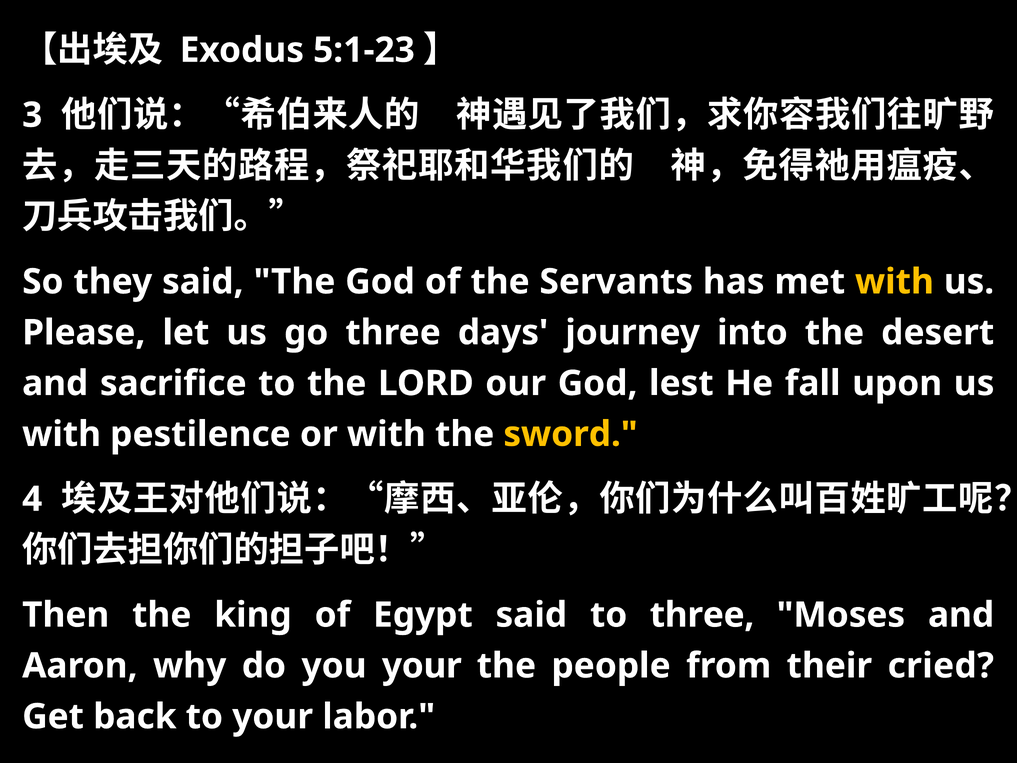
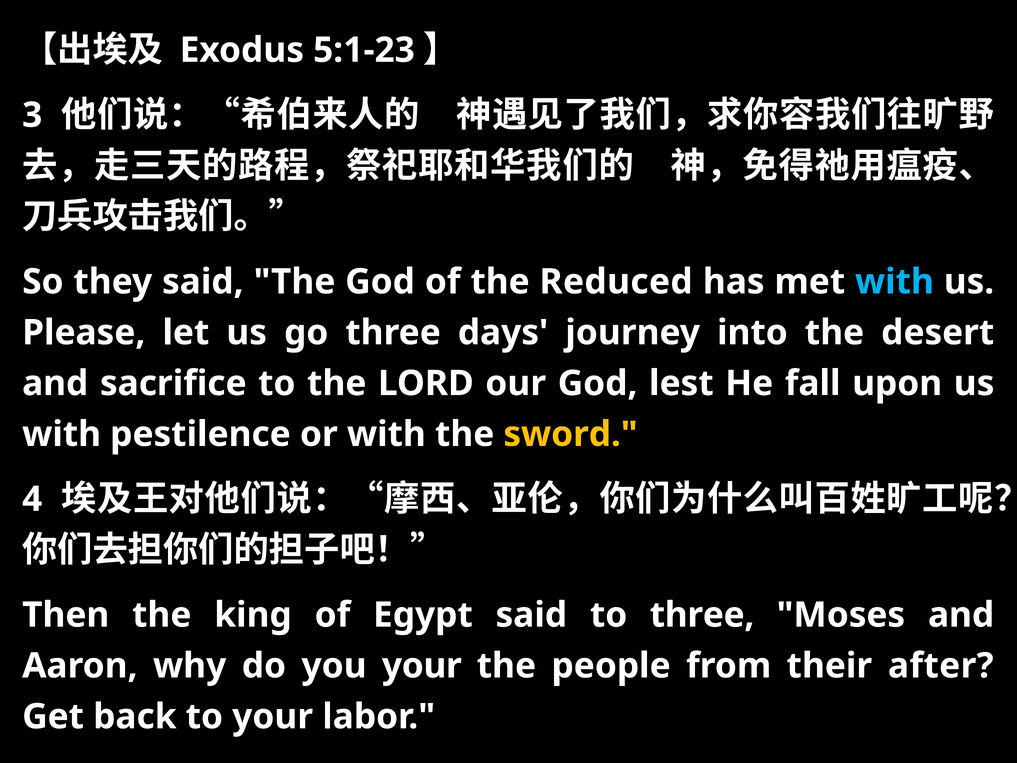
Servants: Servants -> Reduced
with at (894, 282) colour: yellow -> light blue
cried: cried -> after
